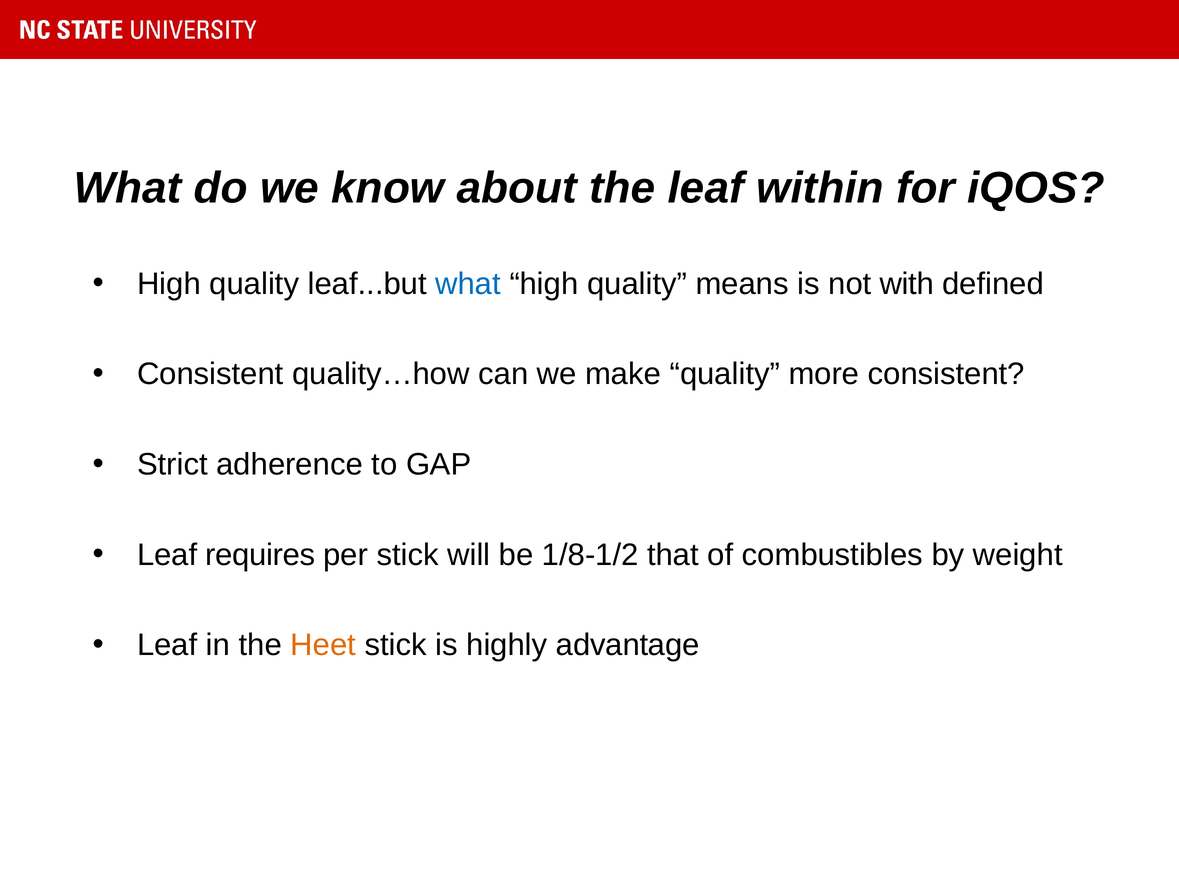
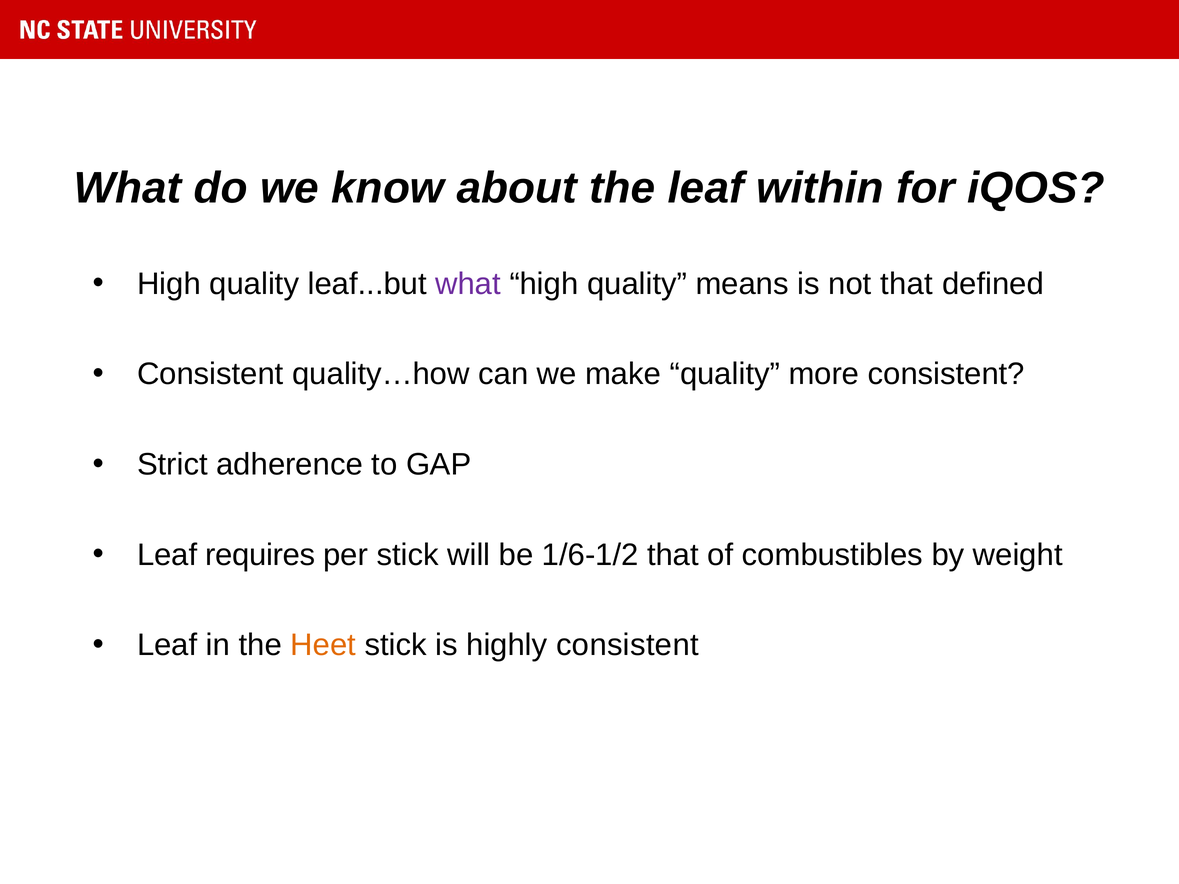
what at (468, 284) colour: blue -> purple
not with: with -> that
1/8-1/2: 1/8-1/2 -> 1/6-1/2
highly advantage: advantage -> consistent
